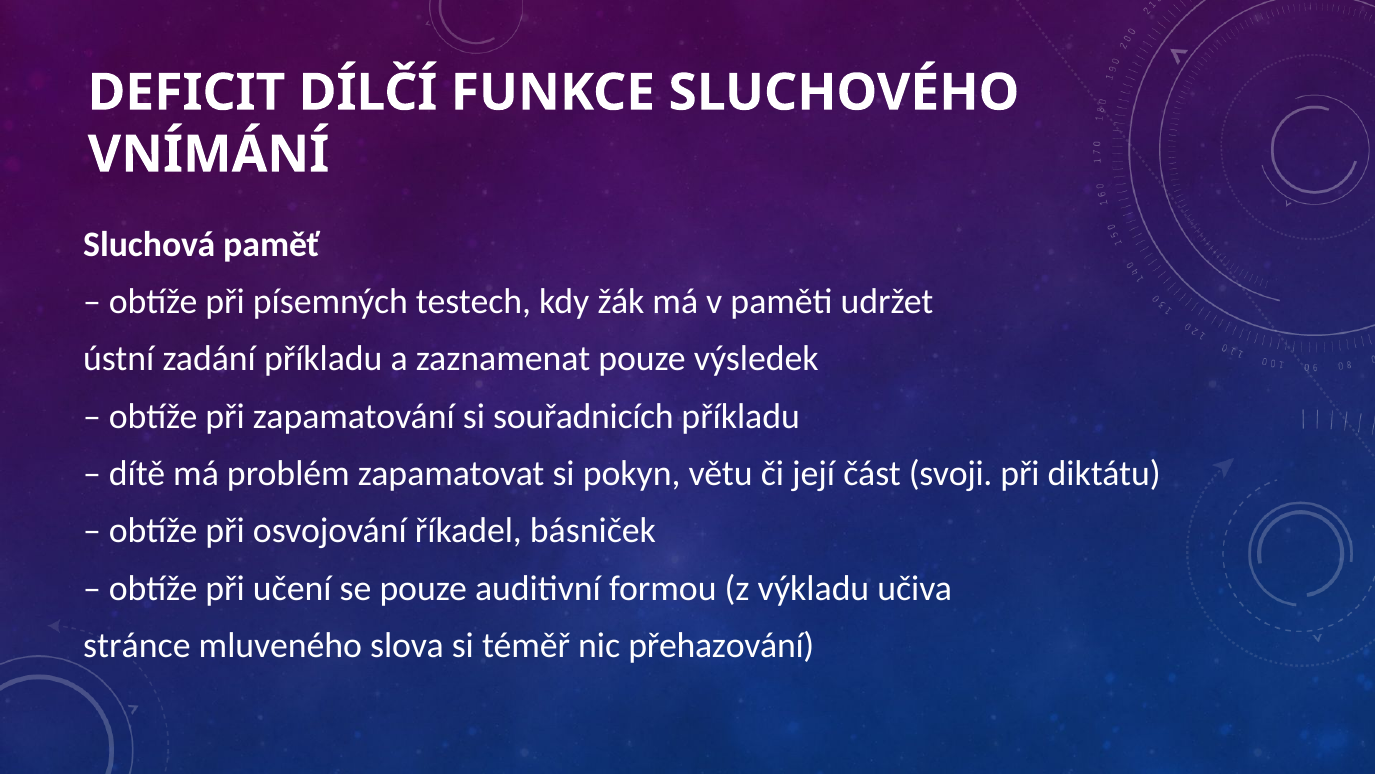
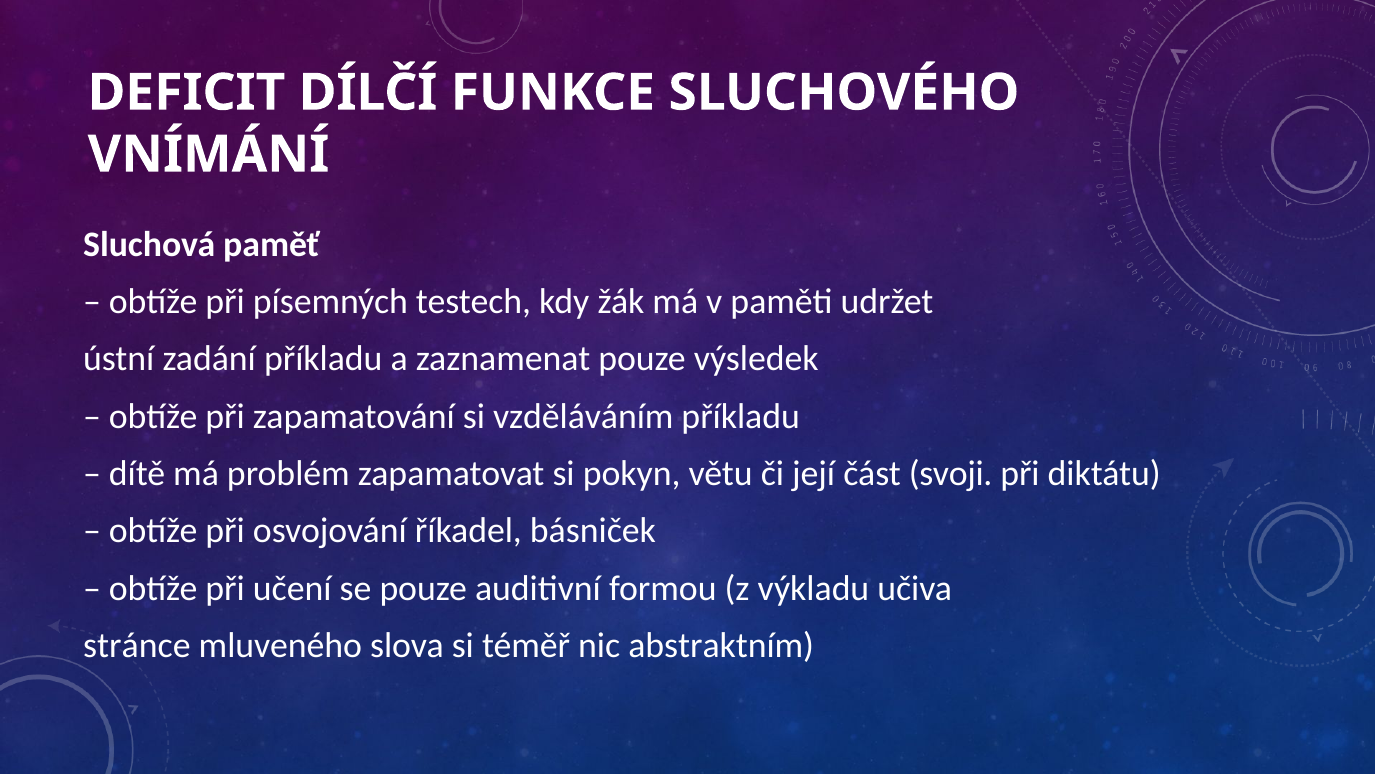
souřadnicích: souřadnicích -> vzděláváním
přehazování: přehazování -> abstraktním
